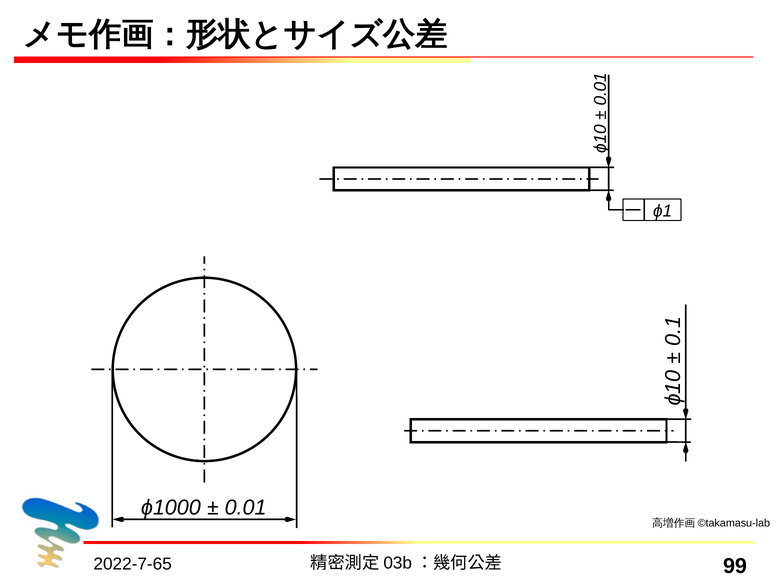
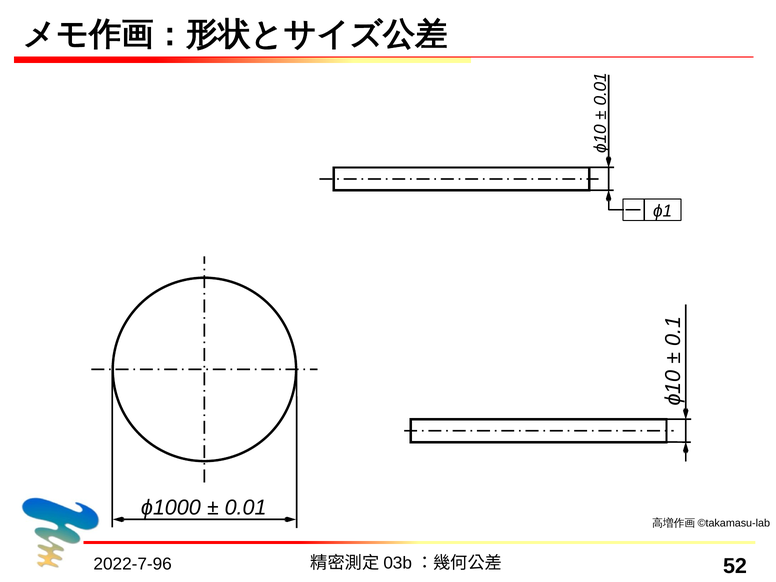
2022-7-65: 2022-7-65 -> 2022-7-96
99: 99 -> 52
